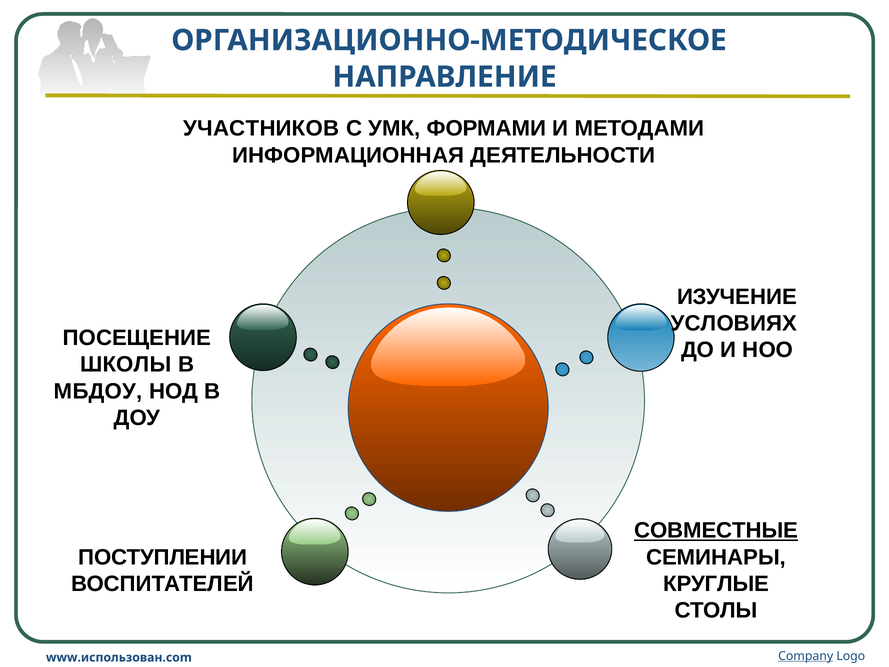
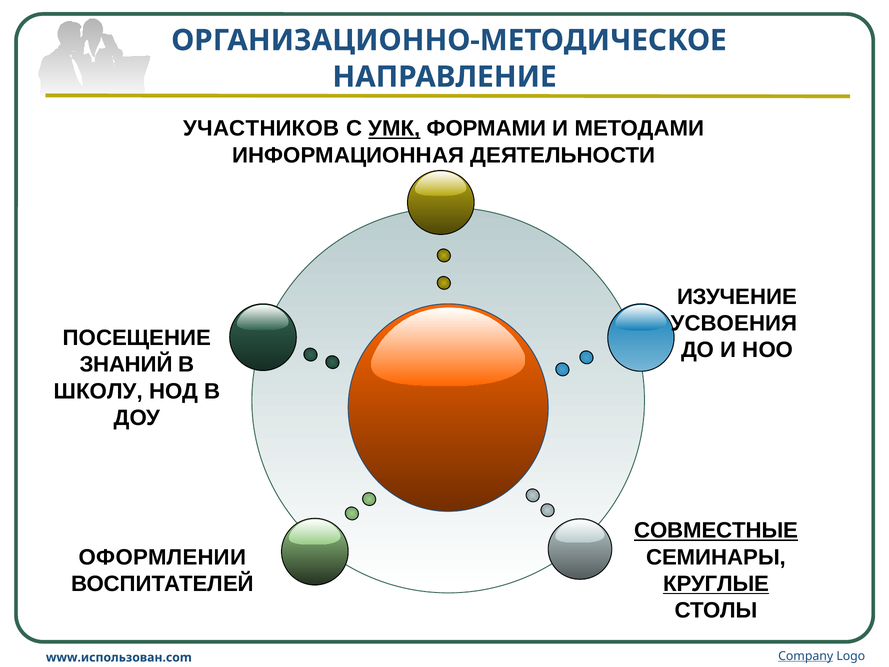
УМК underline: none -> present
УСЛОВИЯХ: УСЛОВИЯХ -> УСВОЕНИЯ
ШКОЛЫ: ШКОЛЫ -> ЗНАНИЙ
МБДОУ: МБДОУ -> ШКОЛУ
ПОСТУПЛЕНИИ: ПОСТУПЛЕНИИ -> ОФОРМЛЕНИИ
КРУГЛЫЕ underline: none -> present
